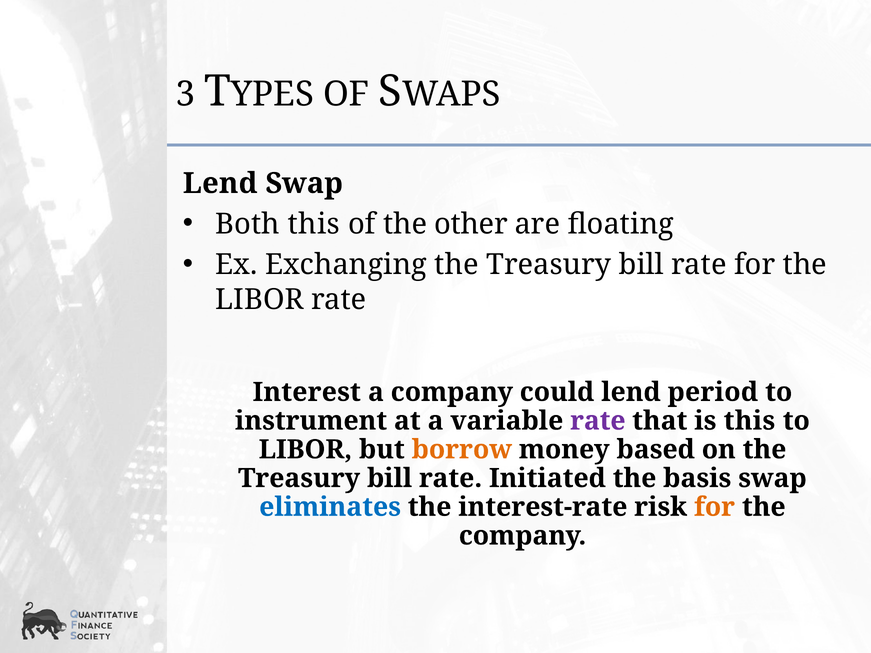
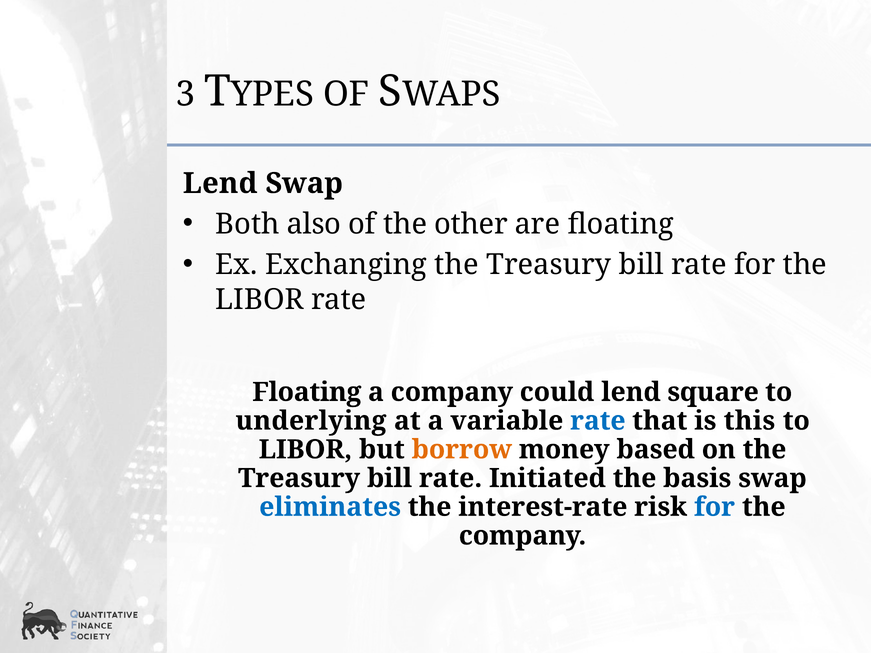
Both this: this -> also
Interest at (307, 392): Interest -> Floating
period: period -> square
instrument: instrument -> underlying
rate at (598, 421) colour: purple -> blue
for at (715, 507) colour: orange -> blue
